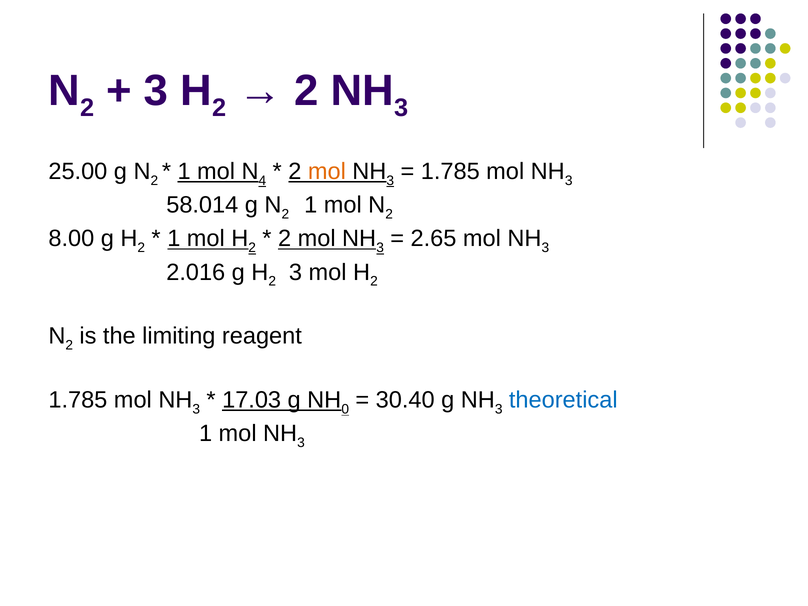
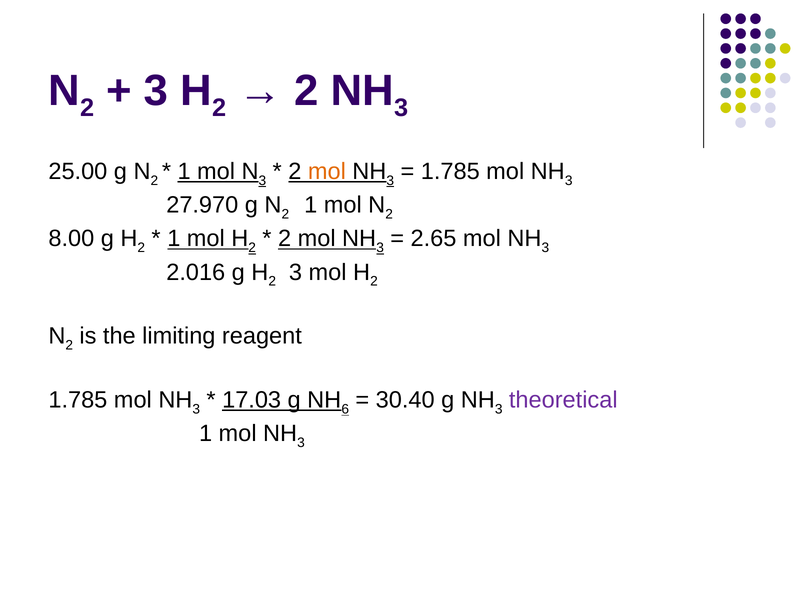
4 at (262, 180): 4 -> 3
58.014: 58.014 -> 27.970
0: 0 -> 6
theoretical colour: blue -> purple
